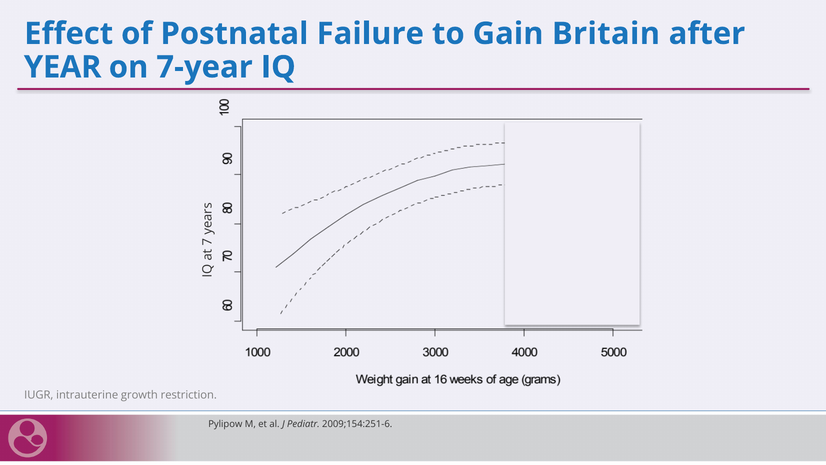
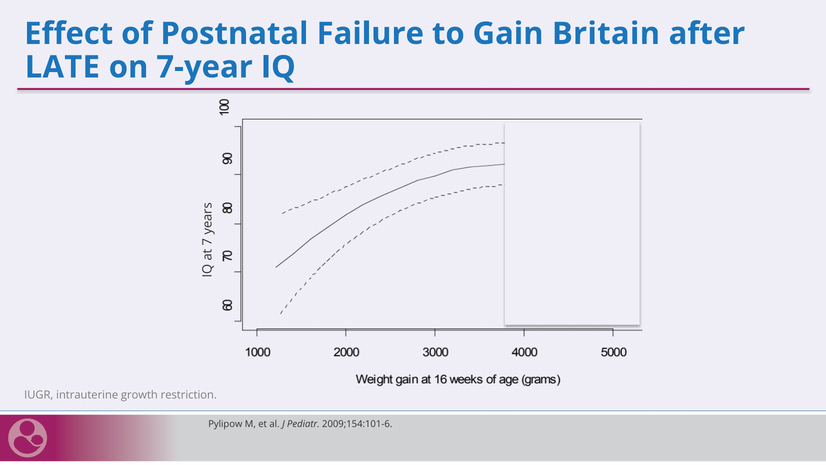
YEAR: YEAR -> LATE
2009;154:251-6: 2009;154:251-6 -> 2009;154:101-6
